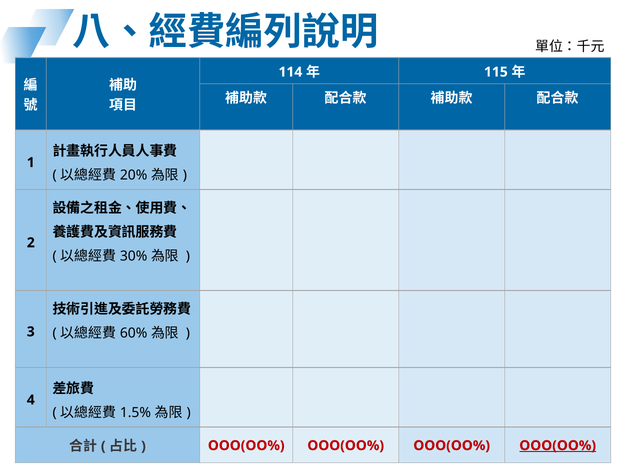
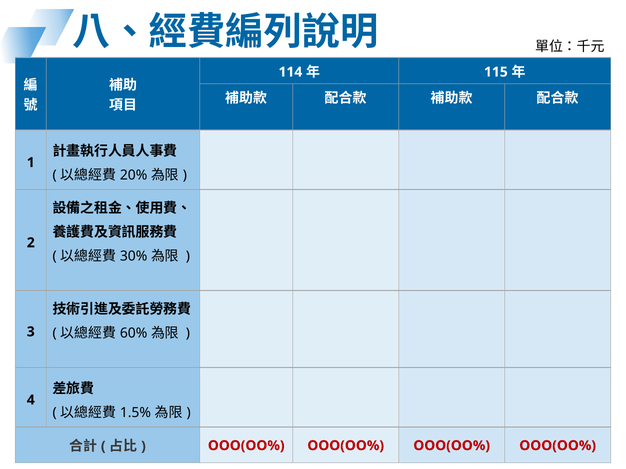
OOO(OO% at (558, 446) underline: present -> none
